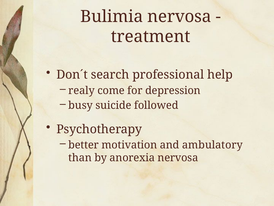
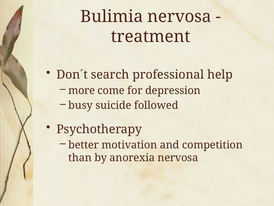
realy: realy -> more
ambulatory: ambulatory -> competition
